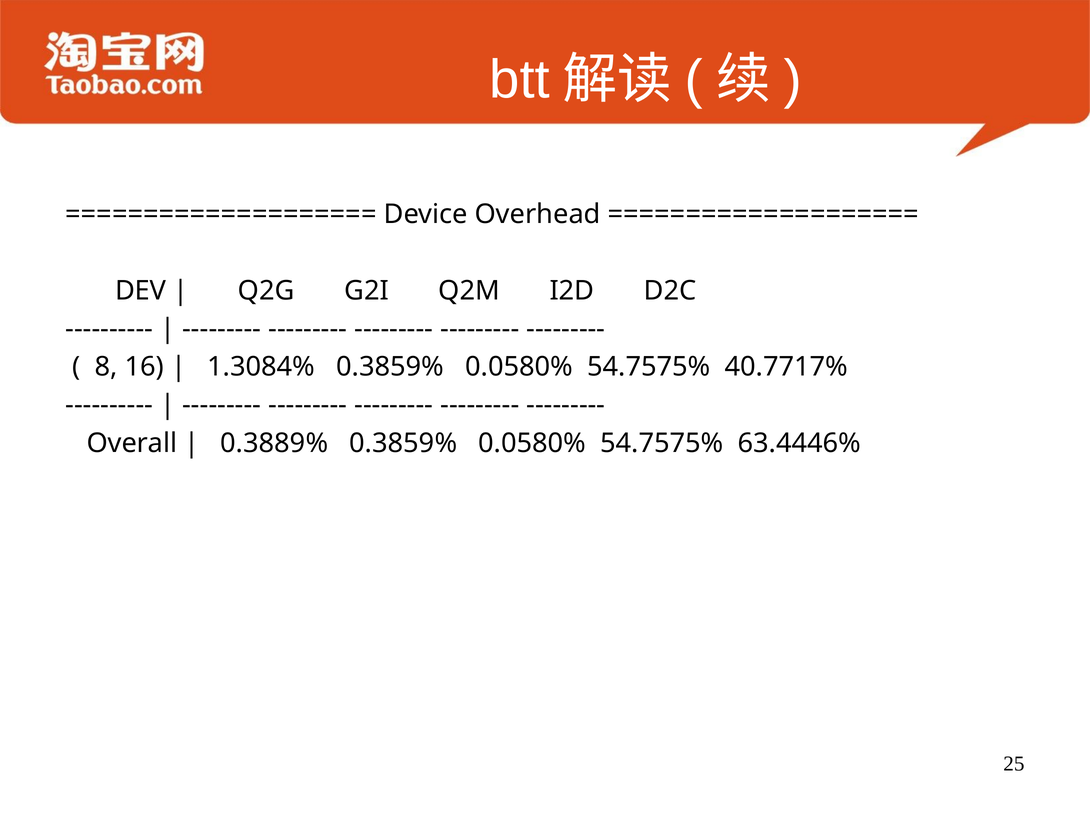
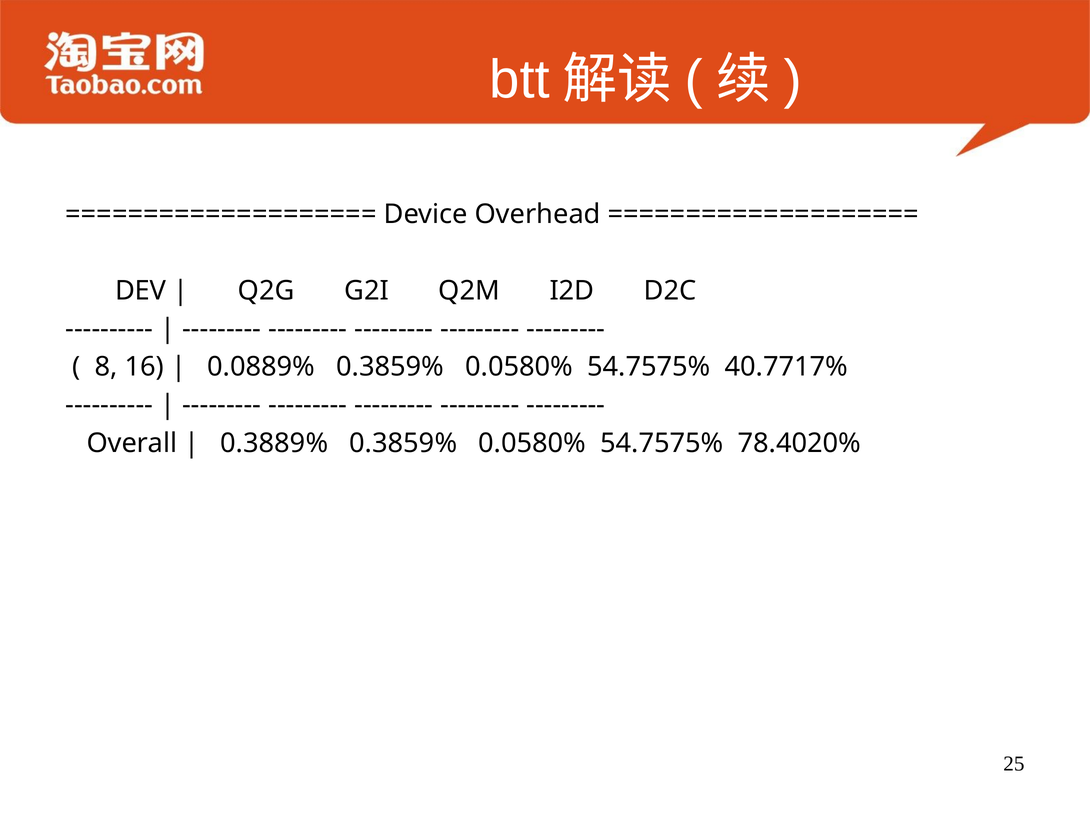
1.3084%: 1.3084% -> 0.0889%
63.4446%: 63.4446% -> 78.4020%
